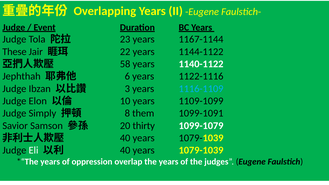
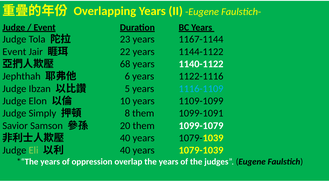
These at (14, 52): These -> Event
58: 58 -> 68
3: 3 -> 5
20 thirty: thirty -> them
Eli colour: white -> light green
